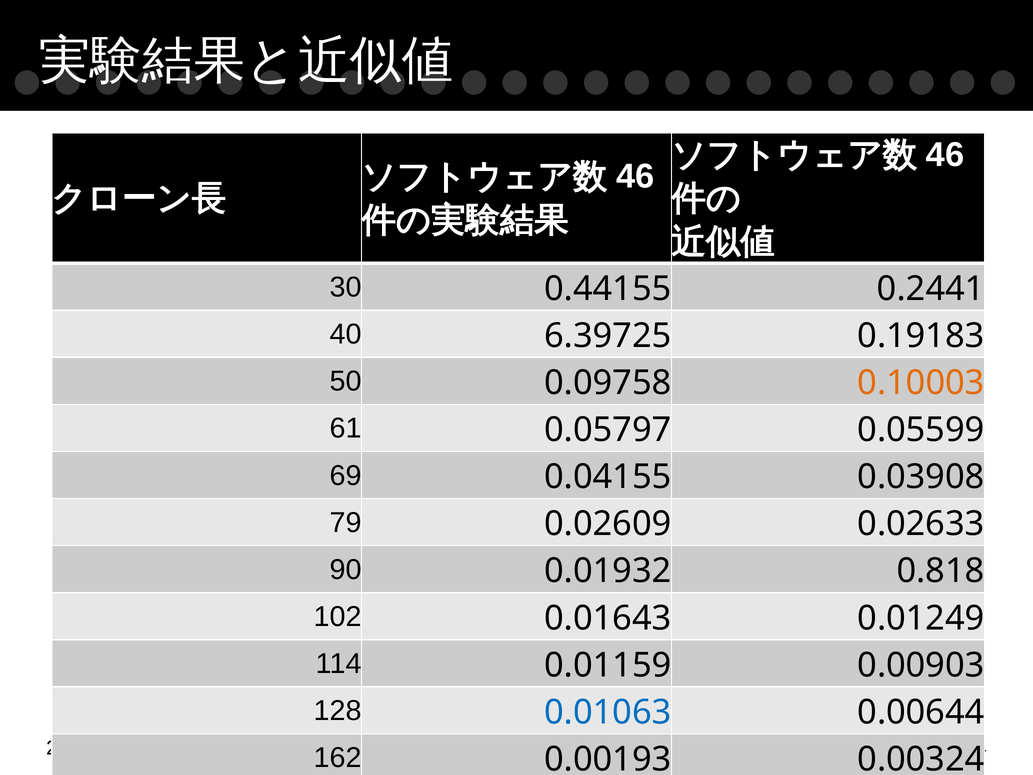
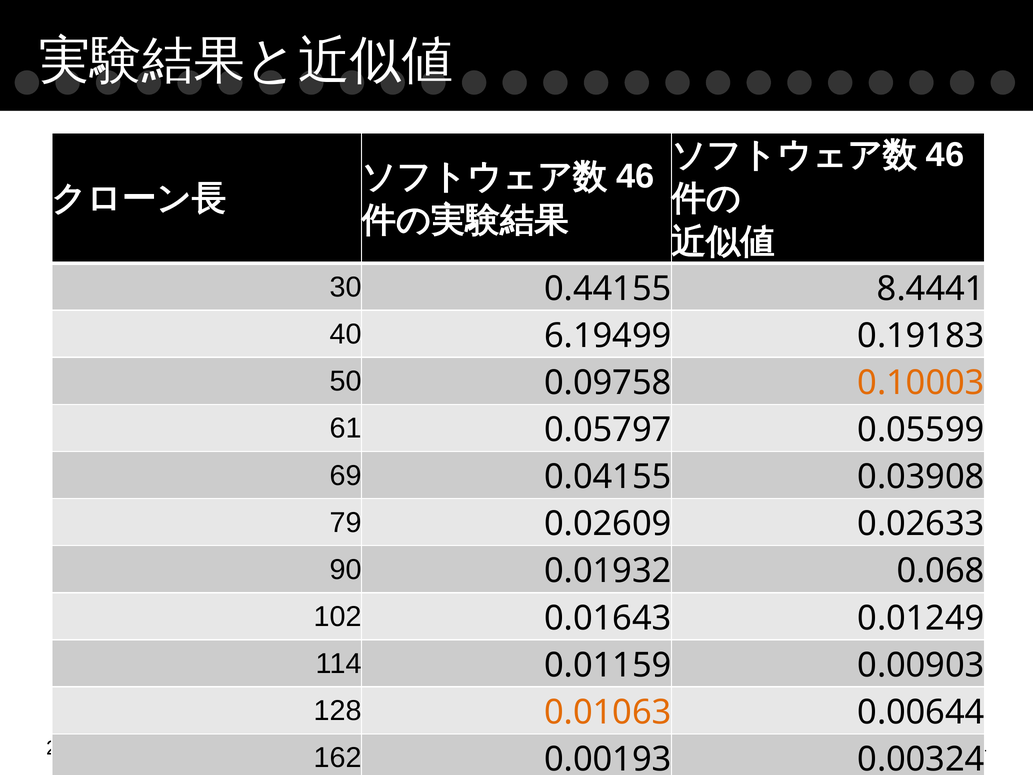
0.2441: 0.2441 -> 8.4441
6.39725: 6.39725 -> 6.19499
0.818: 0.818 -> 0.068
0.01063 colour: blue -> orange
